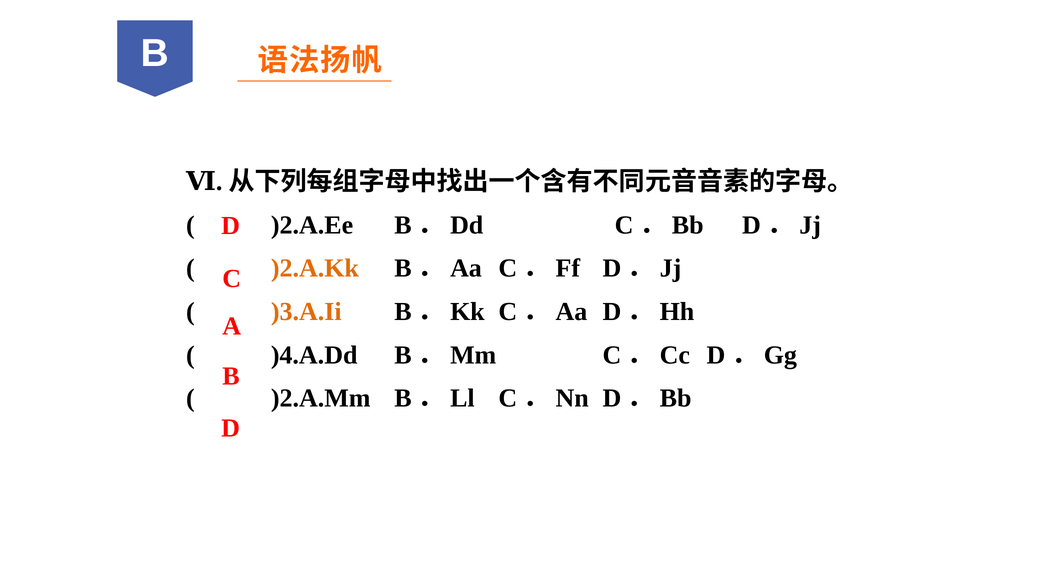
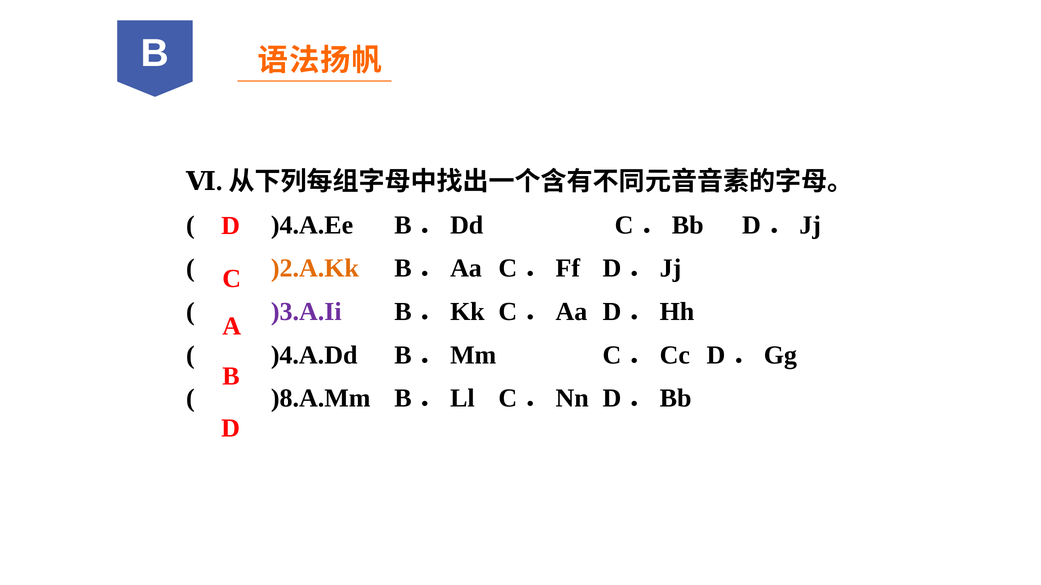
)2.A.Ee: )2.A.Ee -> )4.A.Ee
)3.A.Ii colour: orange -> purple
)2.A.Mm: )2.A.Mm -> )8.A.Mm
